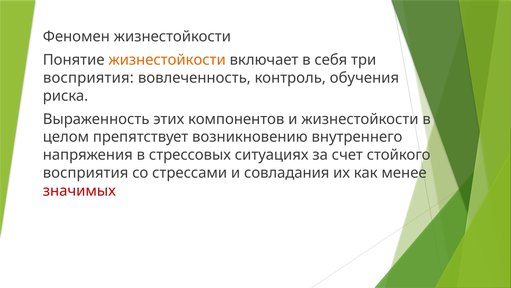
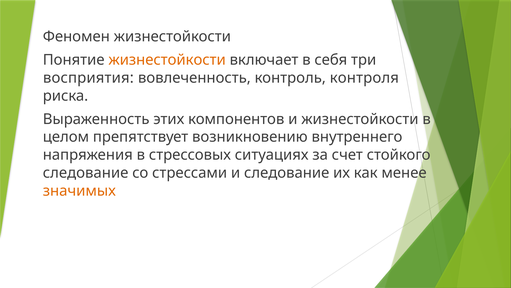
обучения: обучения -> контроля
восприятия at (86, 173): восприятия -> следование
и совладания: совладания -> следование
значимых colour: red -> orange
